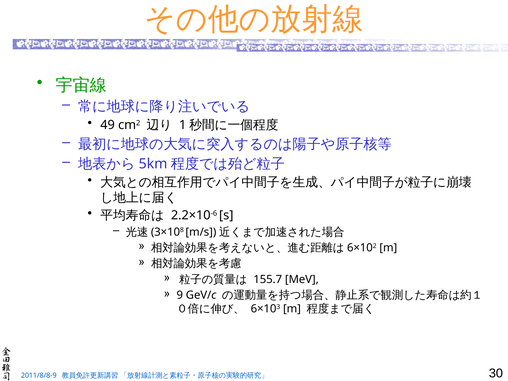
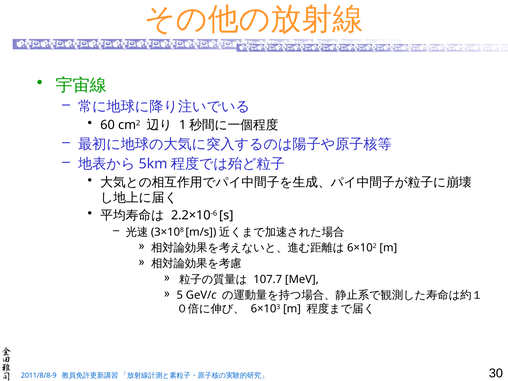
49: 49 -> 60
155.7: 155.7 -> 107.7
9: 9 -> 5
